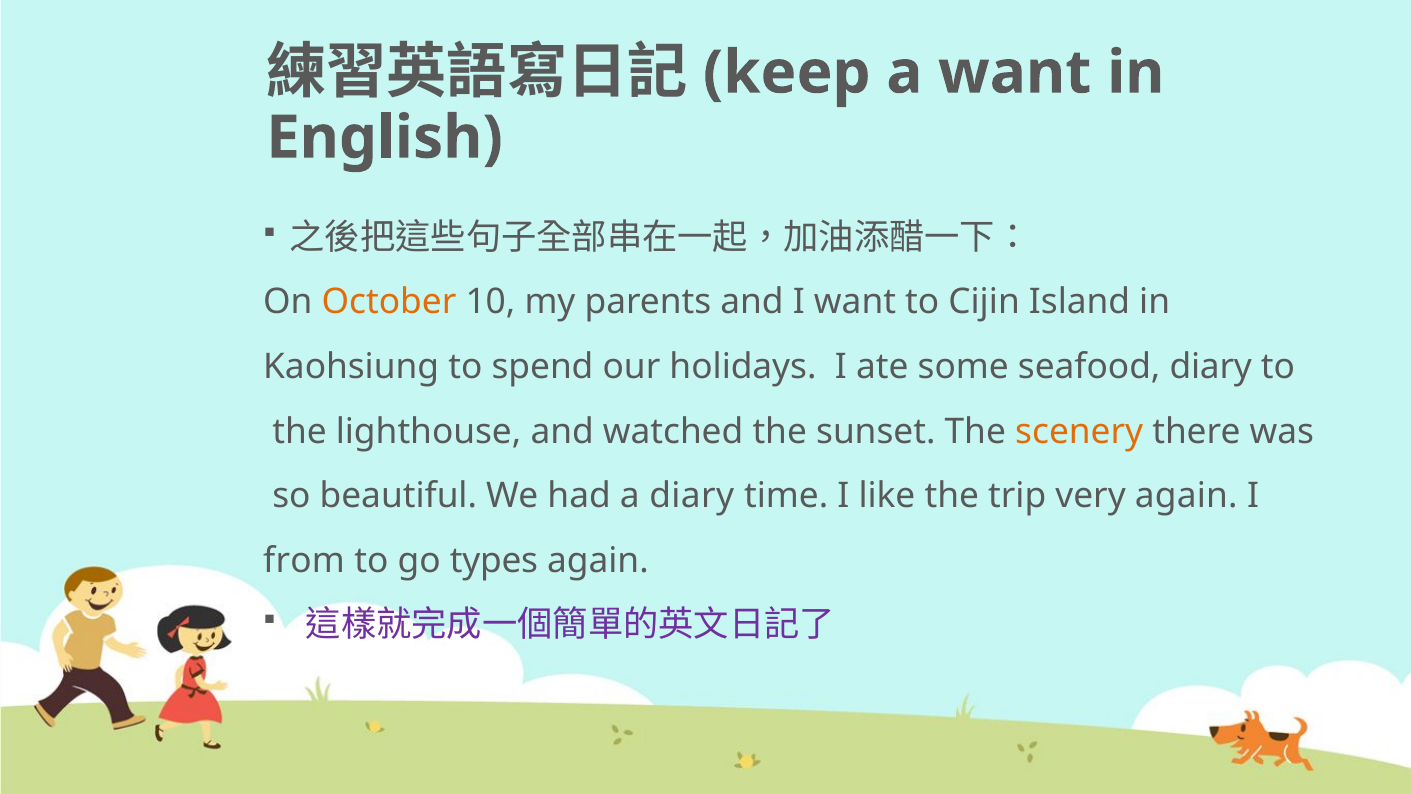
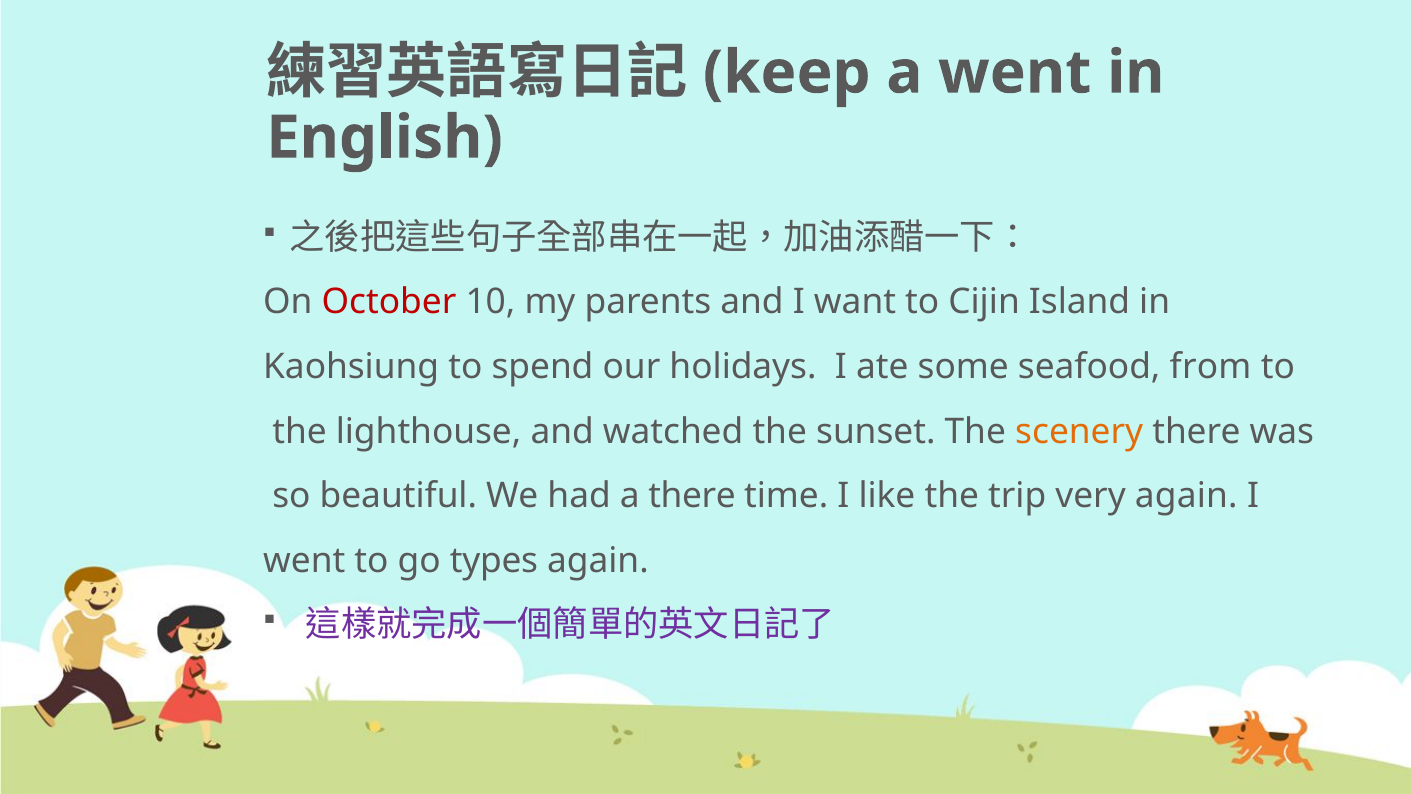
a want: want -> went
October colour: orange -> red
seafood diary: diary -> from
a diary: diary -> there
from at (304, 560): from -> went
